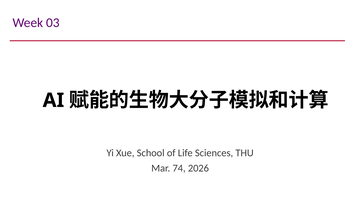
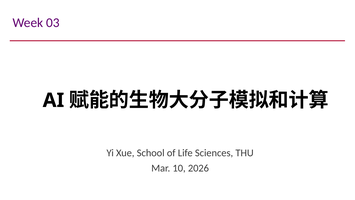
74: 74 -> 10
